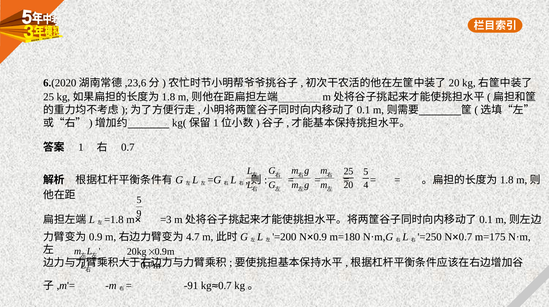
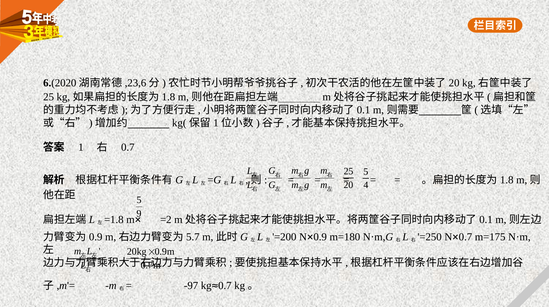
=3: =3 -> =2
4.7: 4.7 -> 5.7
-91: -91 -> -97
